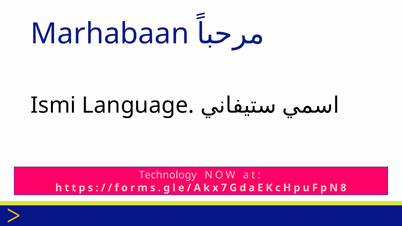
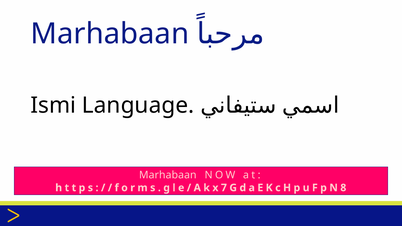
Technology at (168, 175): Technology -> Marhabaan
